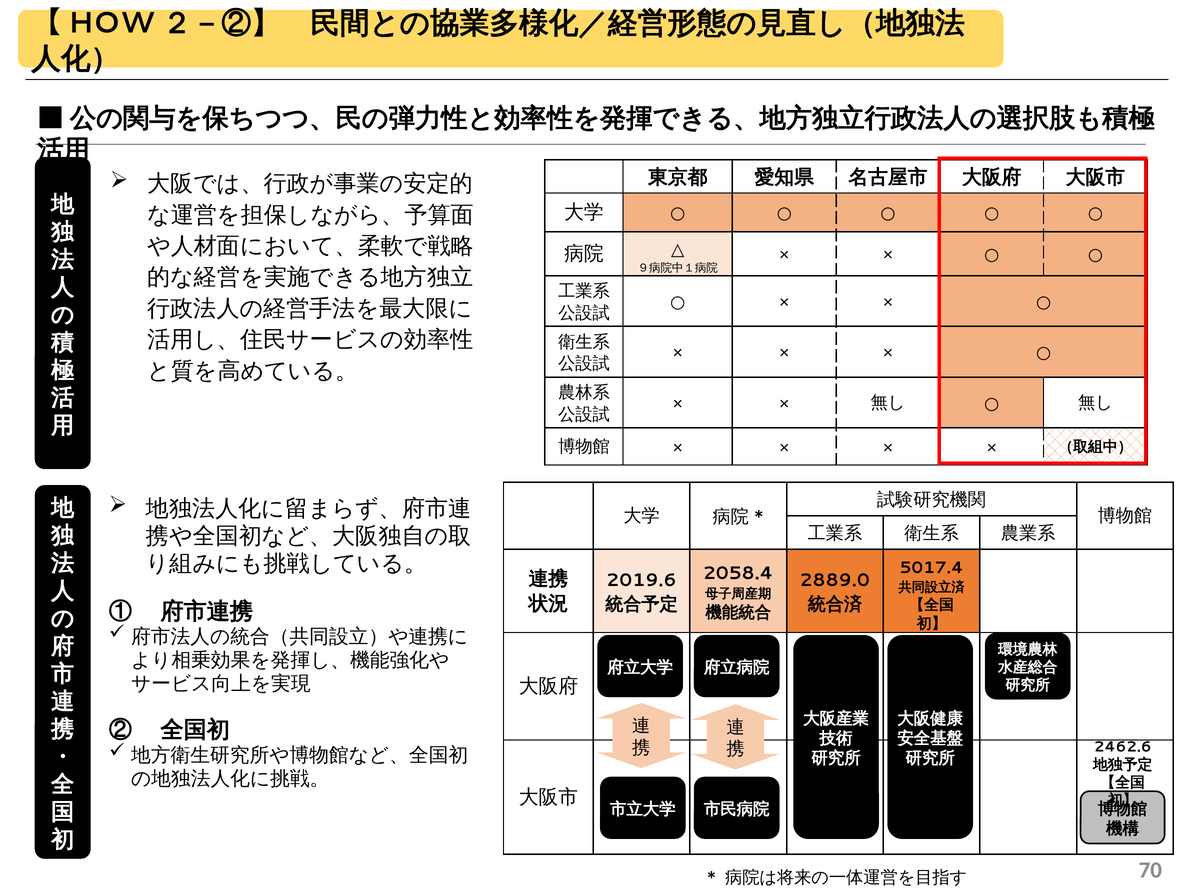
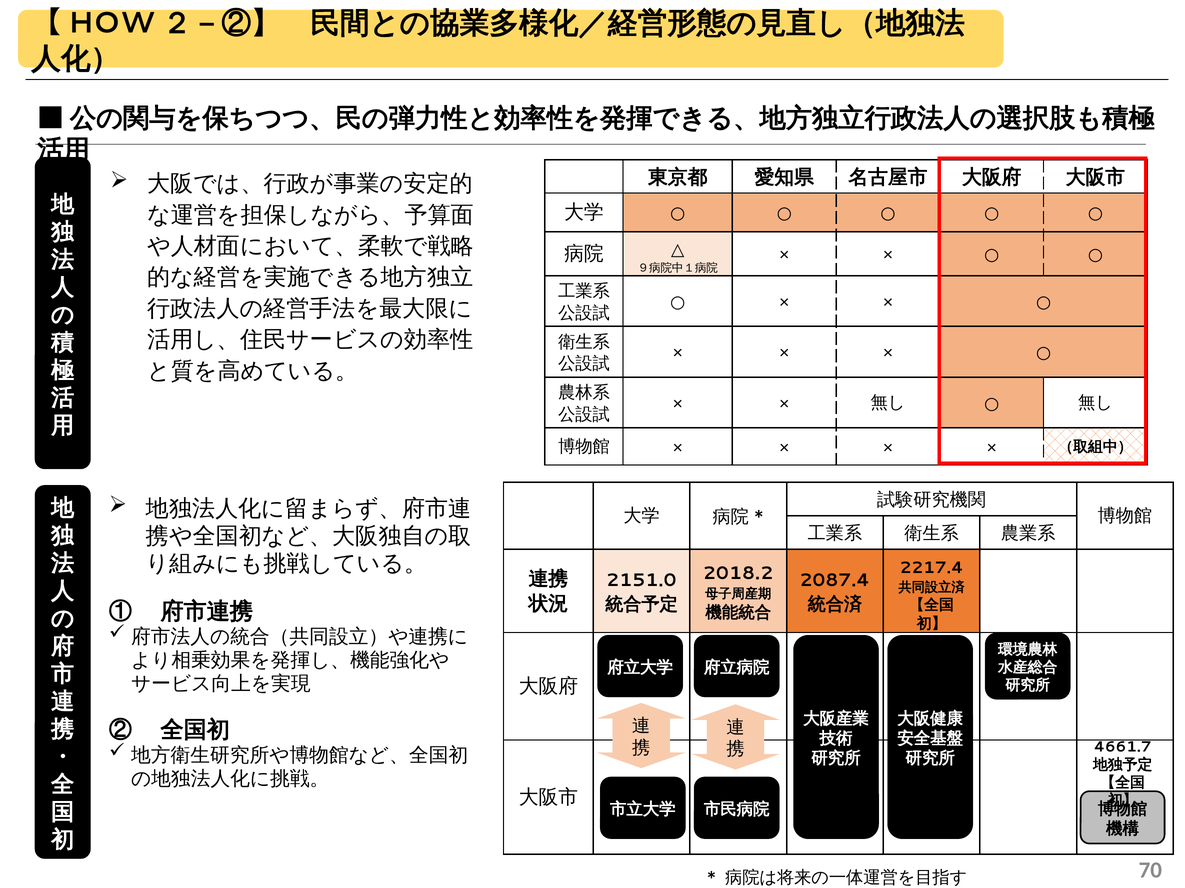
5017.4: 5017.4 -> 2217.4
2058.4: 2058.4 -> 2018.2
2019.6: 2019.6 -> 2151.0
2889.0: 2889.0 -> 2087.4
2462.6: 2462.6 -> 4661.7
